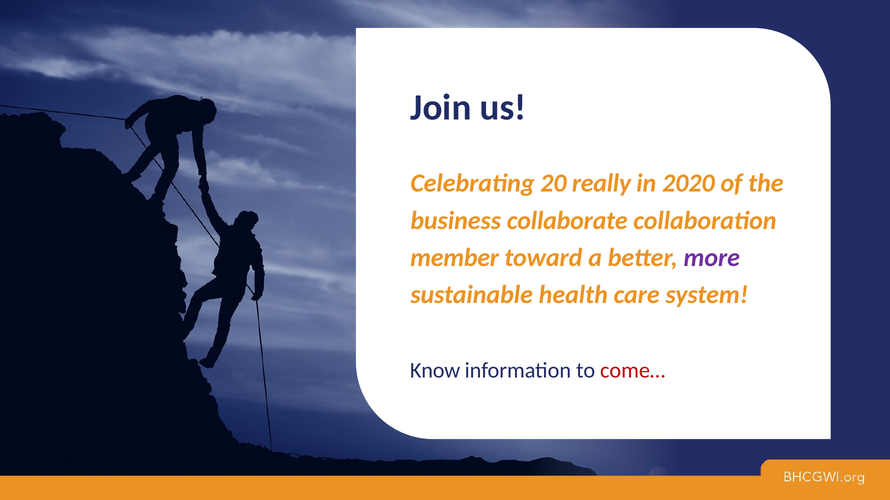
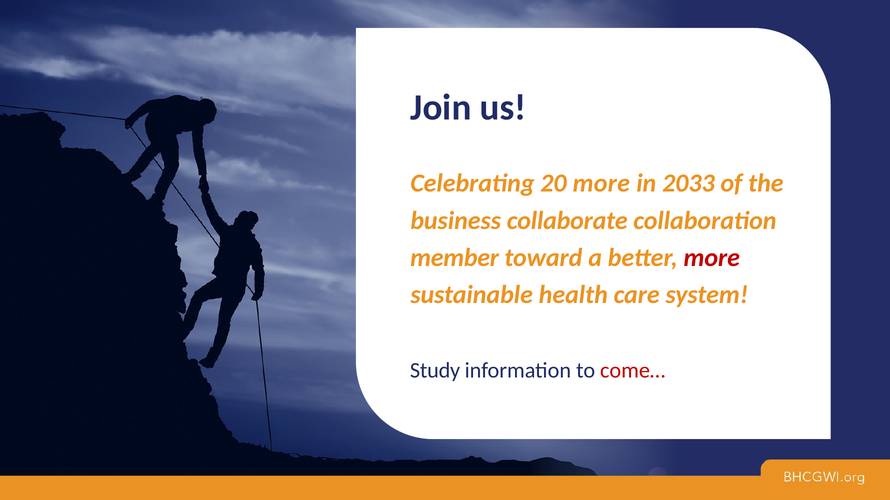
20 really: really -> more
2020: 2020 -> 2033
more at (712, 258) colour: purple -> red
Know: Know -> Study
